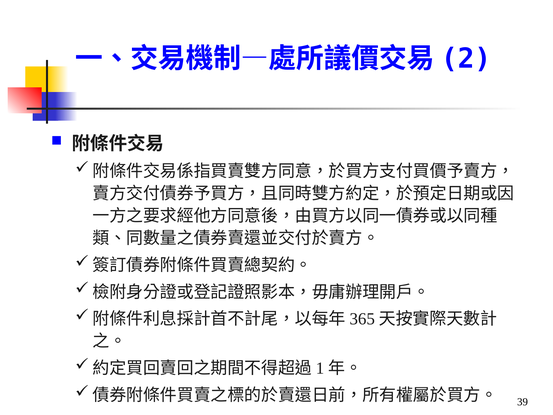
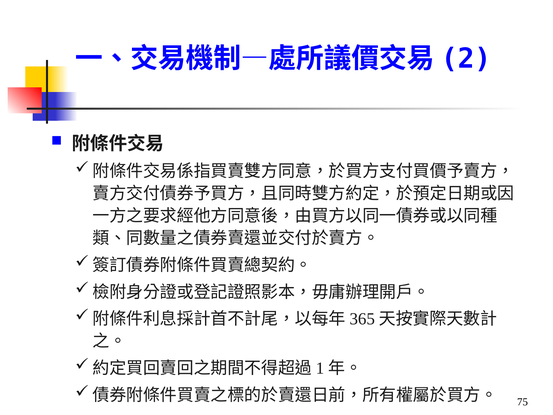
39: 39 -> 75
